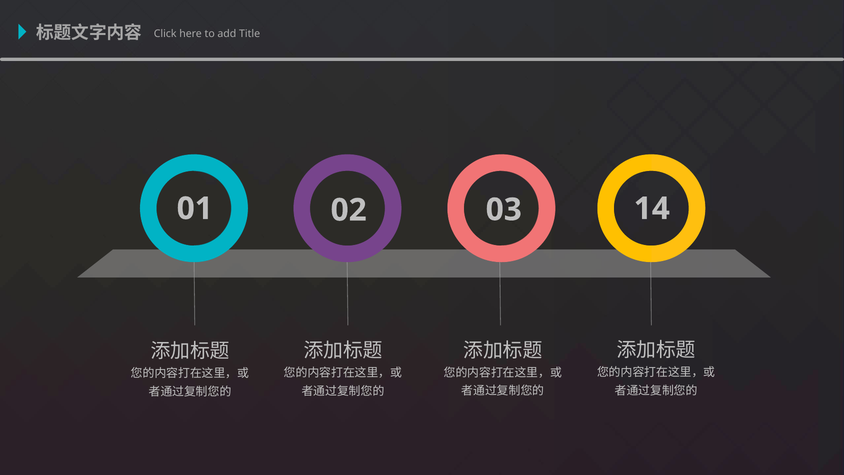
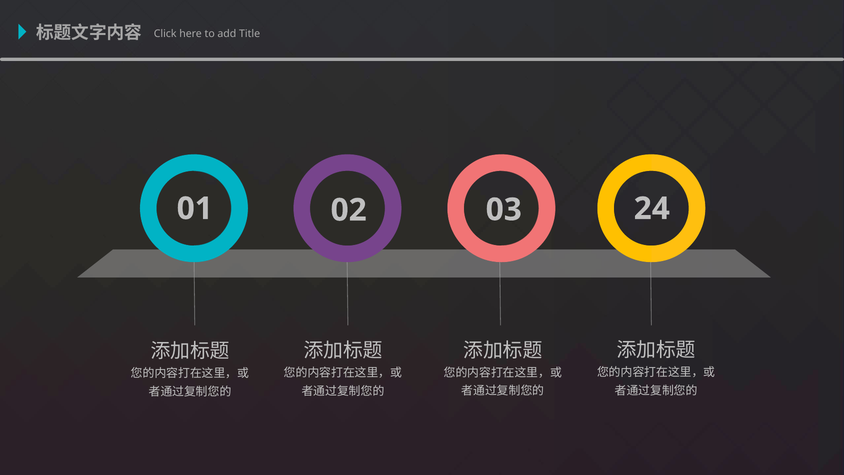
14: 14 -> 24
